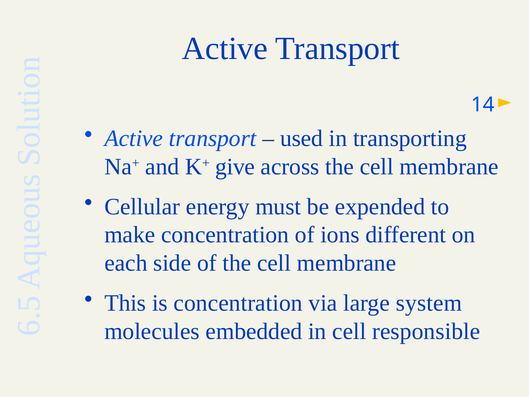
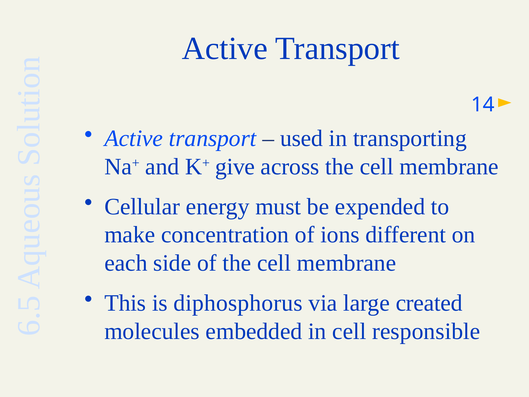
is concentration: concentration -> diphosphorus
system: system -> created
